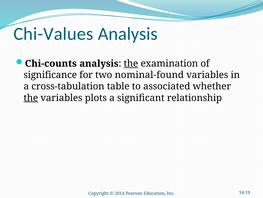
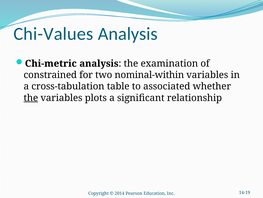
Chi-counts: Chi-counts -> Chi-metric
the at (131, 63) underline: present -> none
significance: significance -> constrained
nominal-found: nominal-found -> nominal-within
